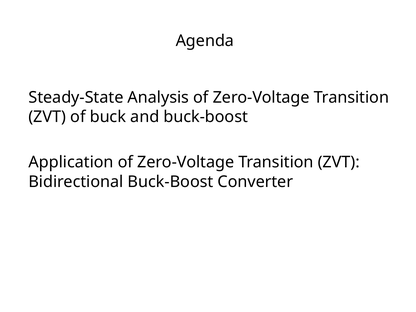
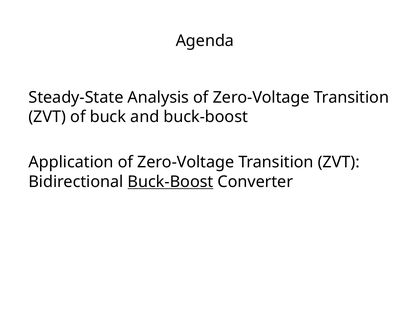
Buck-Boost at (171, 182) underline: none -> present
